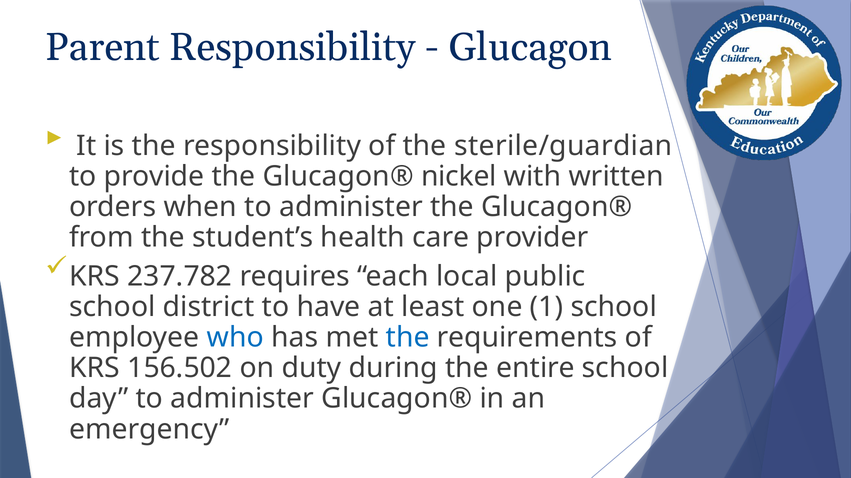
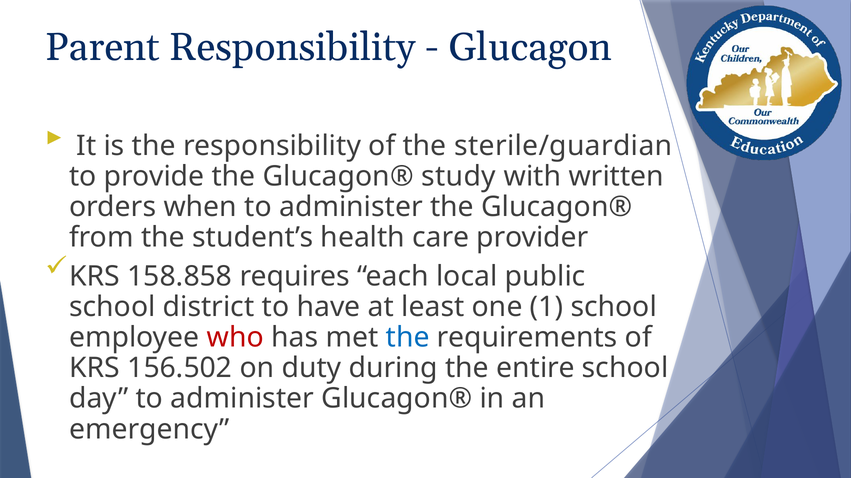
nickel: nickel -> study
237.782: 237.782 -> 158.858
who colour: blue -> red
